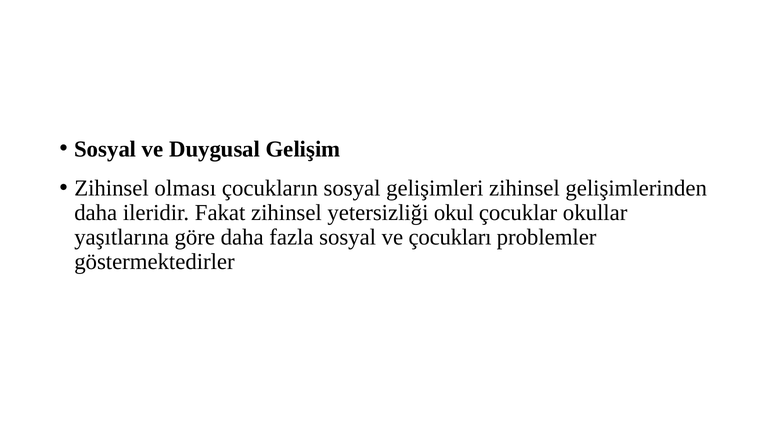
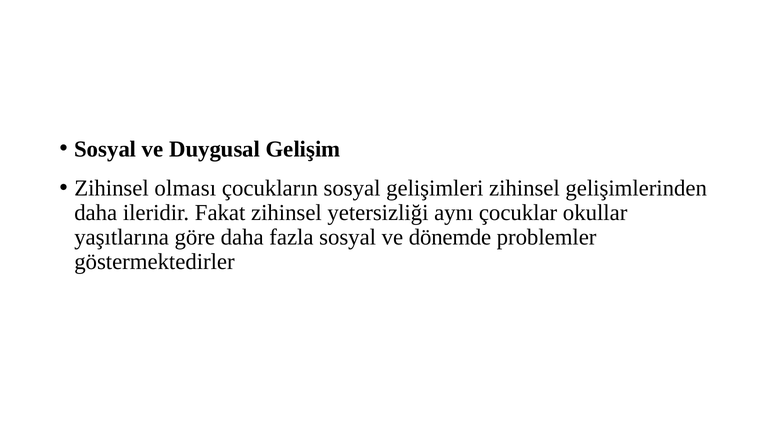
okul: okul -> aynı
çocukları: çocukları -> dönemde
